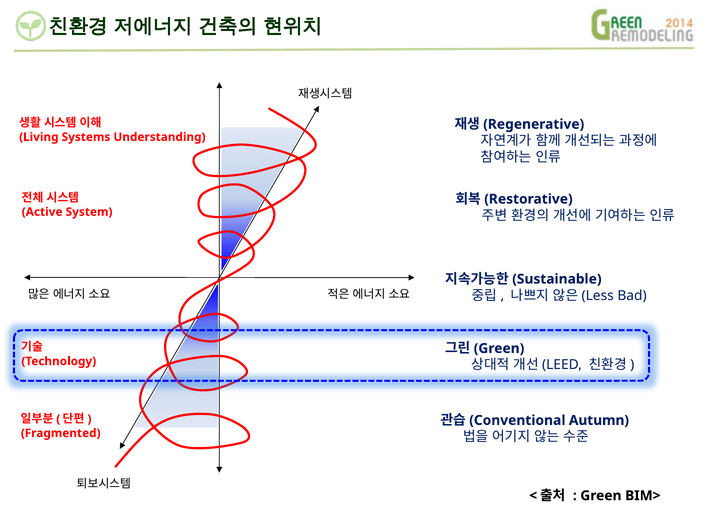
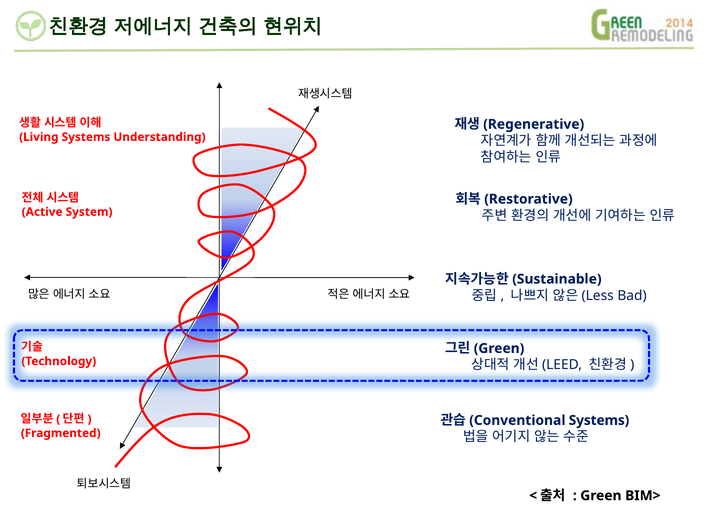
Autumn at (599, 420): Autumn -> Systems
